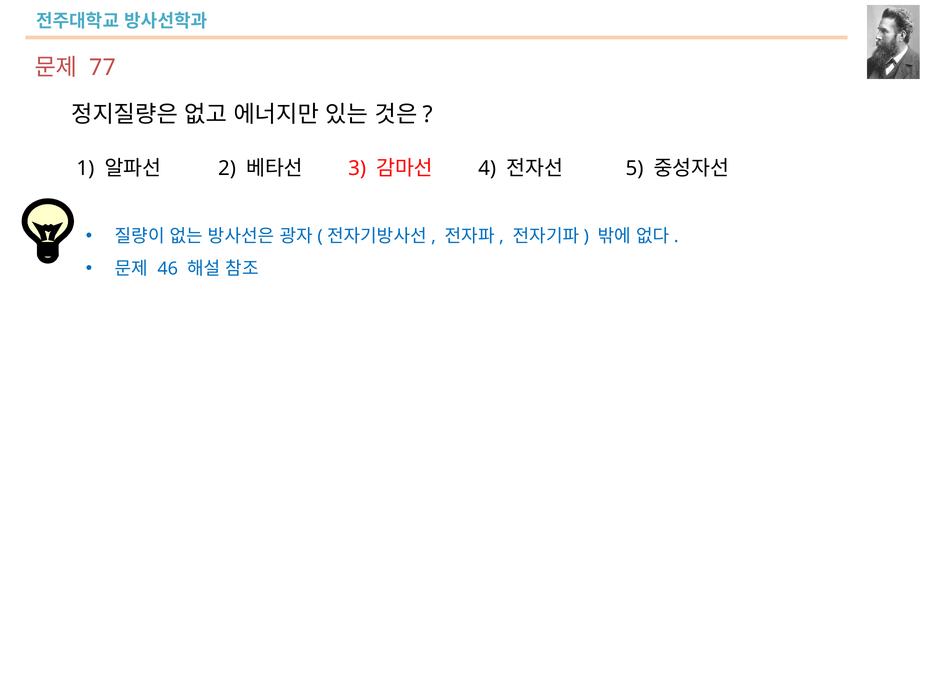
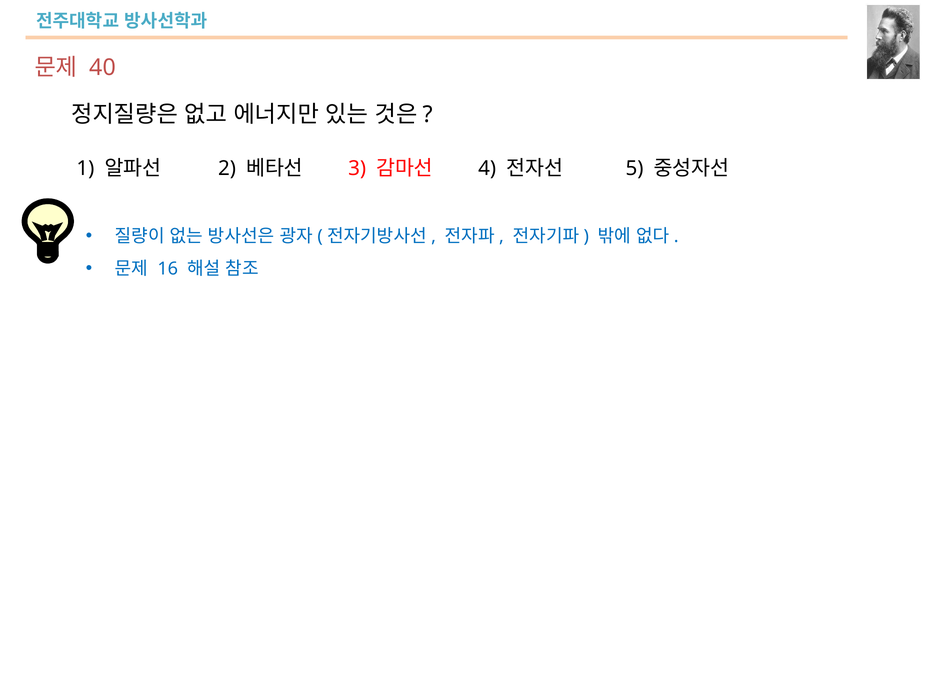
77: 77 -> 40
46: 46 -> 16
